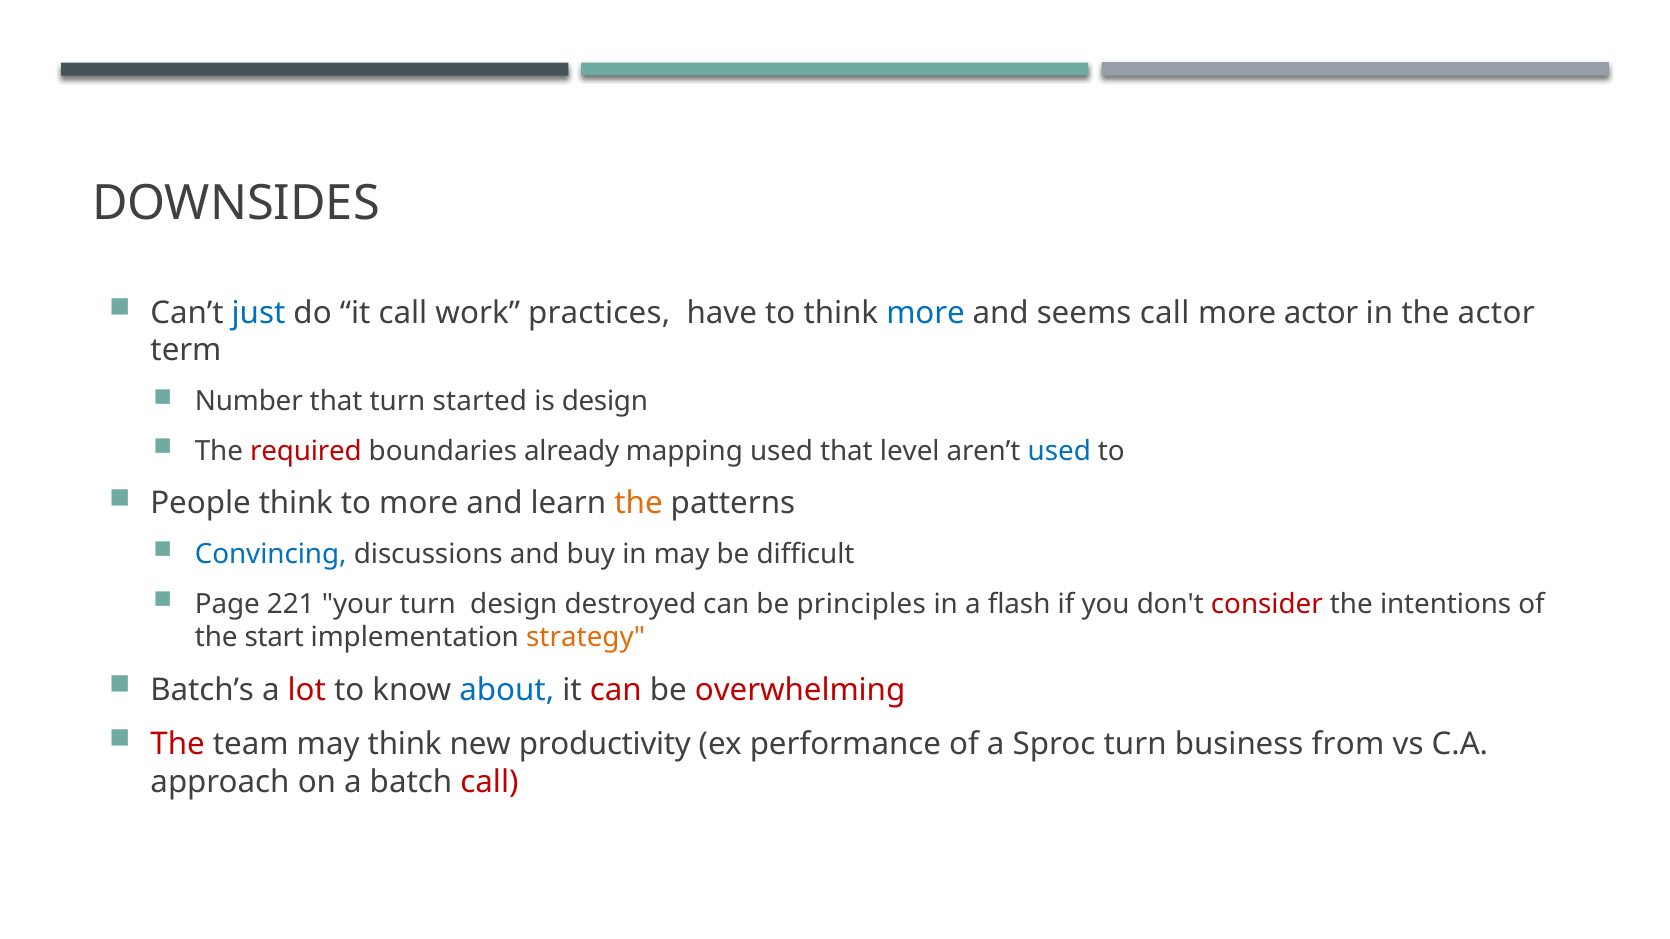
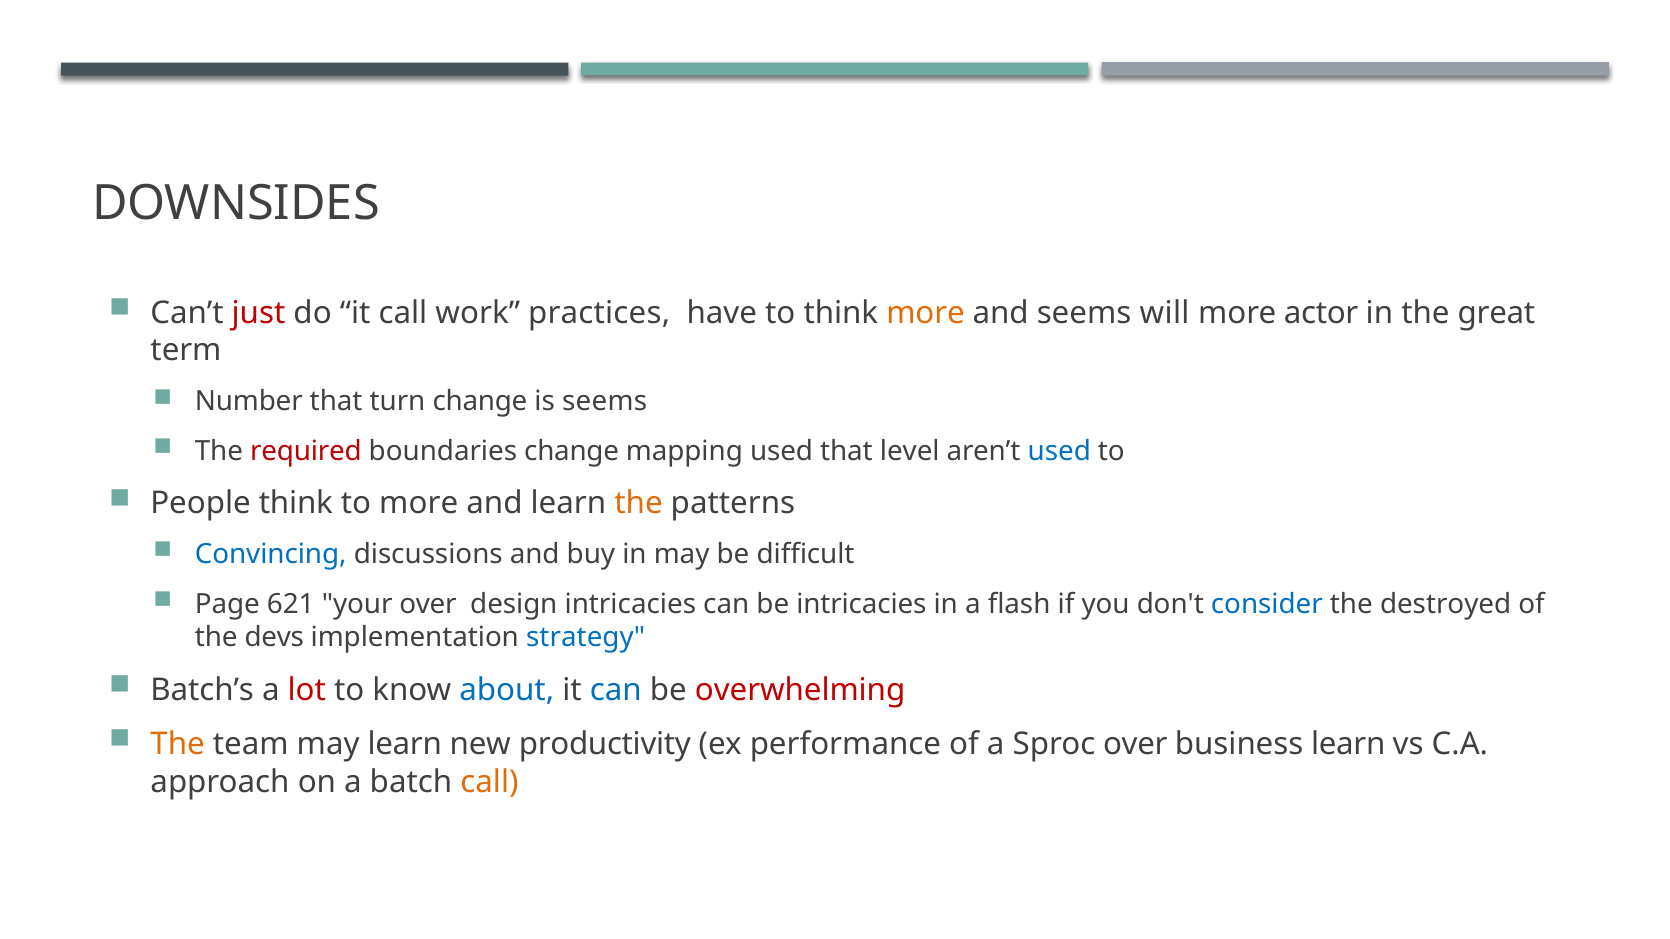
just colour: blue -> red
more at (926, 313) colour: blue -> orange
seems call: call -> will
the actor: actor -> great
turn started: started -> change
is design: design -> seems
boundaries already: already -> change
221: 221 -> 621
your turn: turn -> over
design destroyed: destroyed -> intricacies
be principles: principles -> intricacies
consider colour: red -> blue
intentions: intentions -> destroyed
start: start -> devs
strategy colour: orange -> blue
can at (616, 690) colour: red -> blue
The at (178, 744) colour: red -> orange
may think: think -> learn
Sproc turn: turn -> over
business from: from -> learn
call at (489, 782) colour: red -> orange
